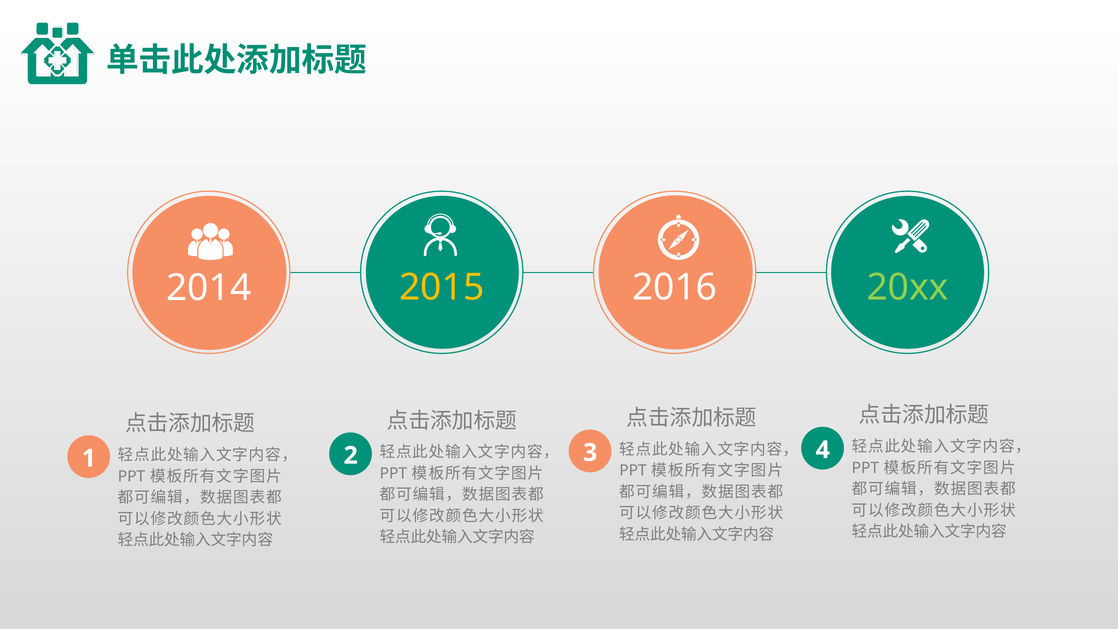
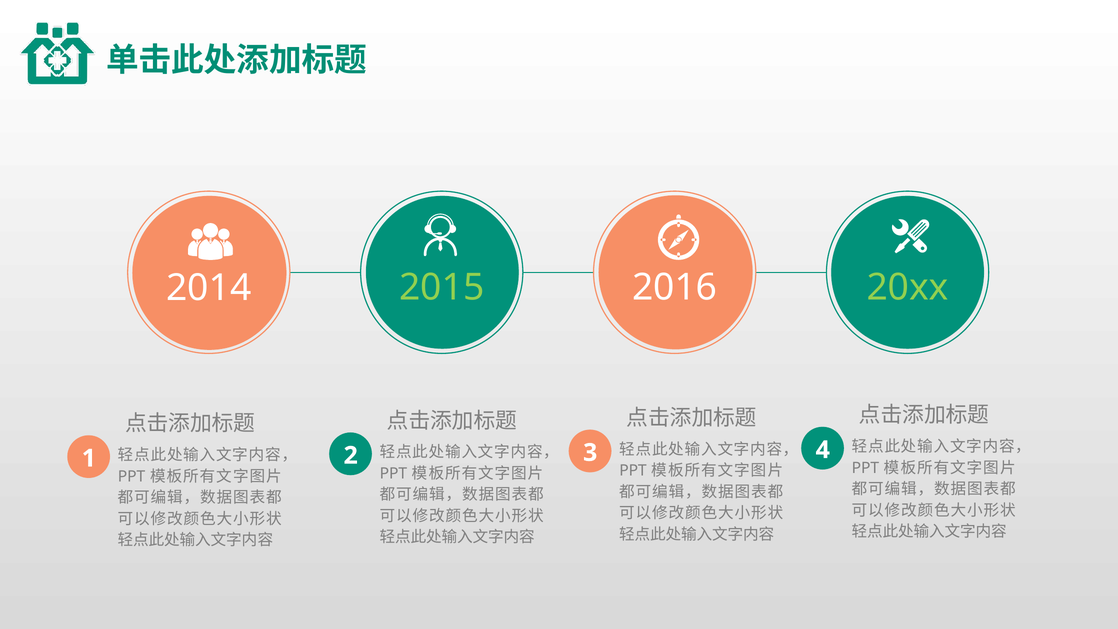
2015 colour: yellow -> light green
